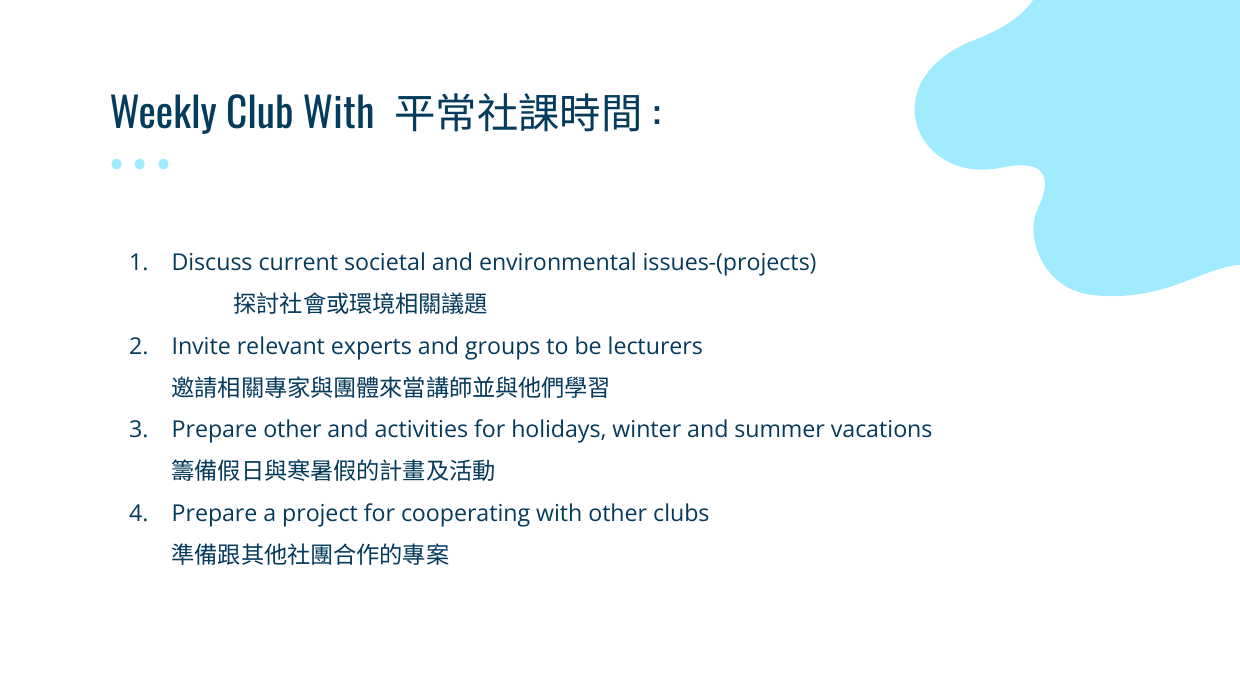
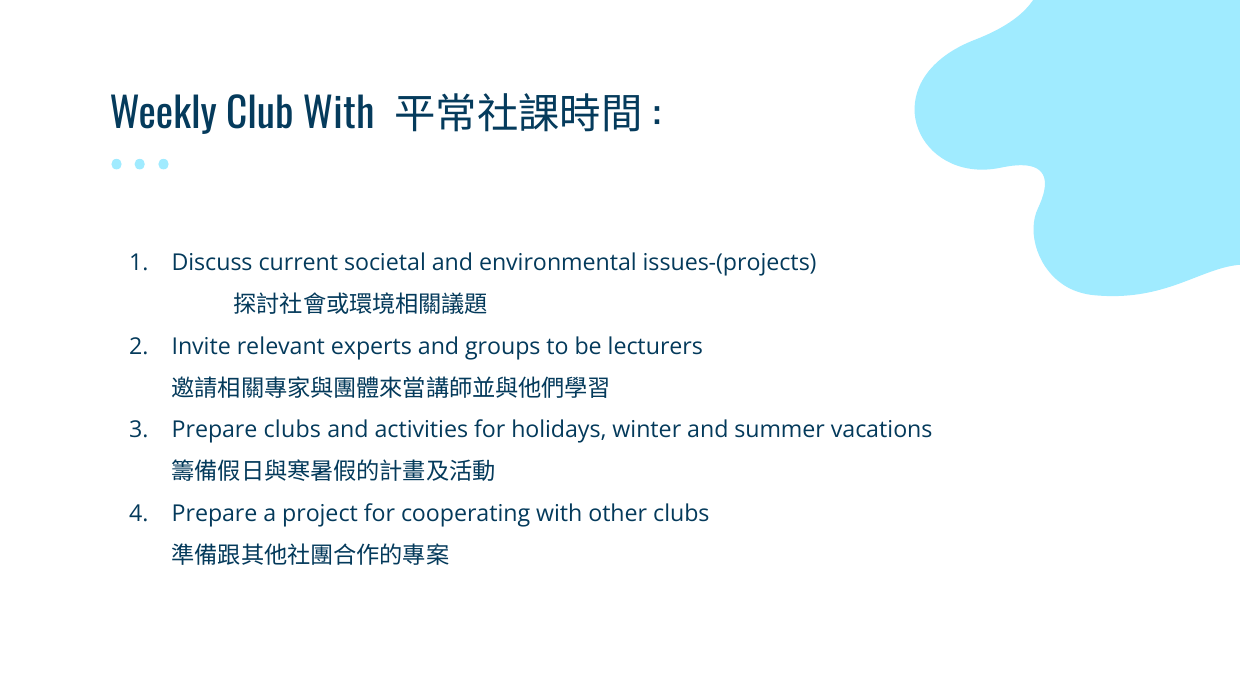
Prepare other: other -> clubs
